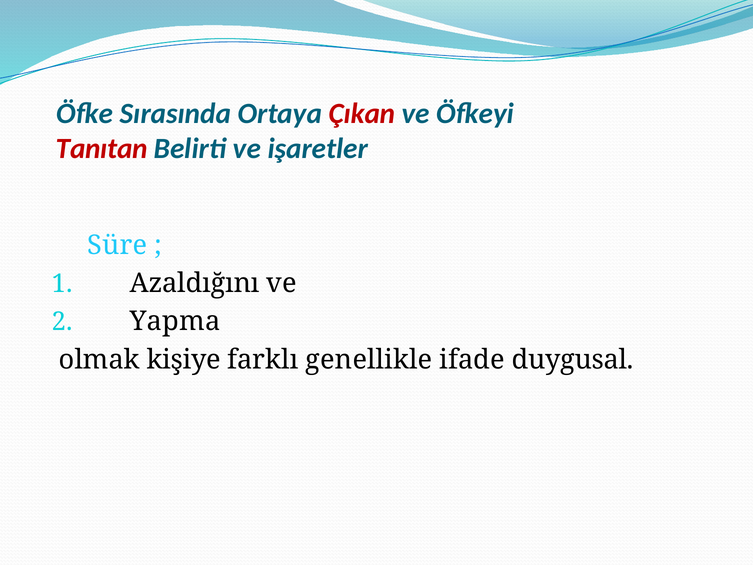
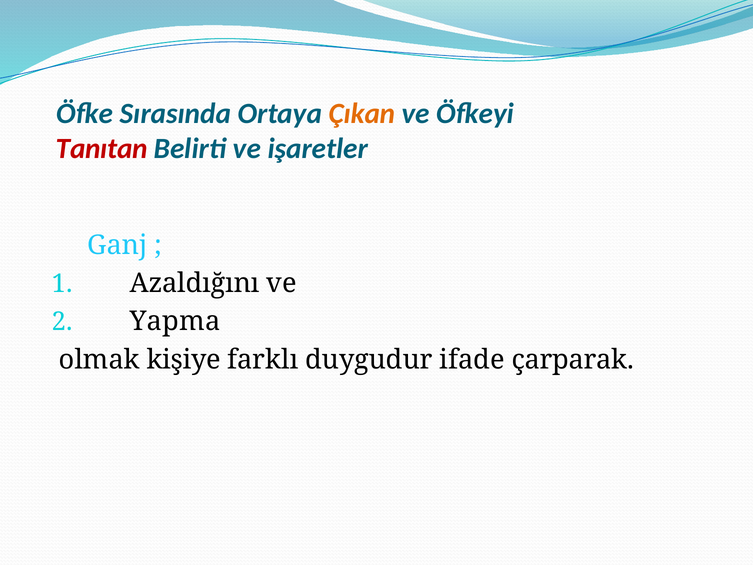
Çıkan colour: red -> orange
Süre: Süre -> Ganj
genellikle: genellikle -> duygudur
duygusal: duygusal -> çarparak
